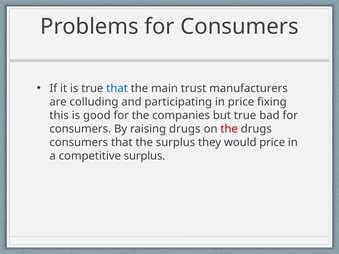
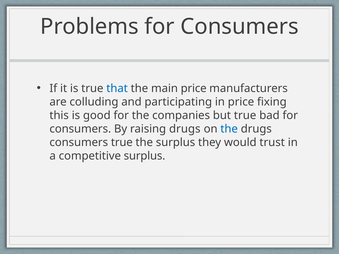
main trust: trust -> price
the at (229, 129) colour: red -> blue
consumers that: that -> true
would price: price -> trust
